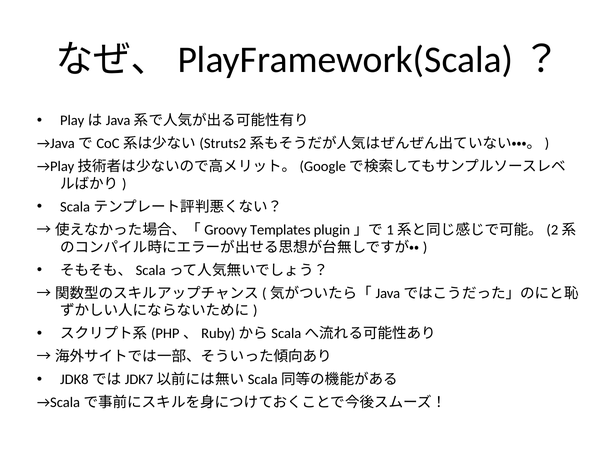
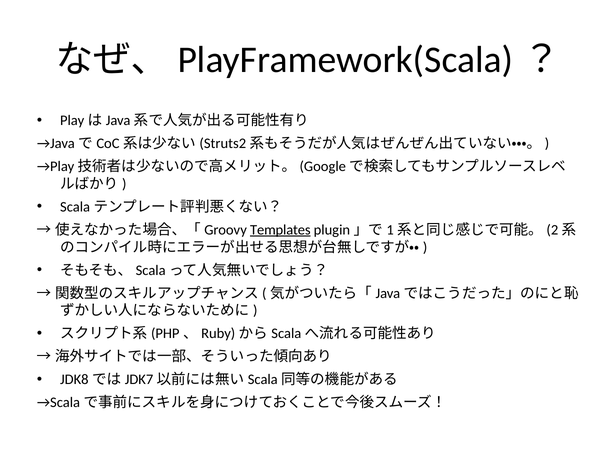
Templates underline: none -> present
